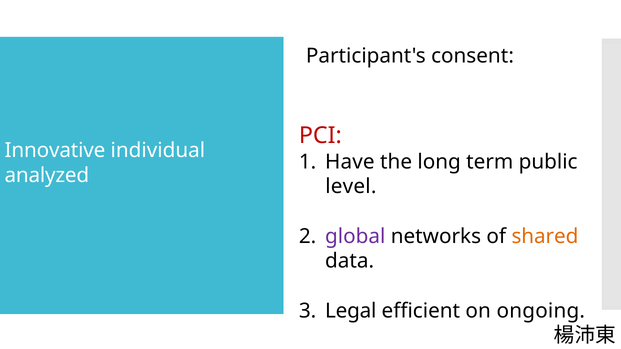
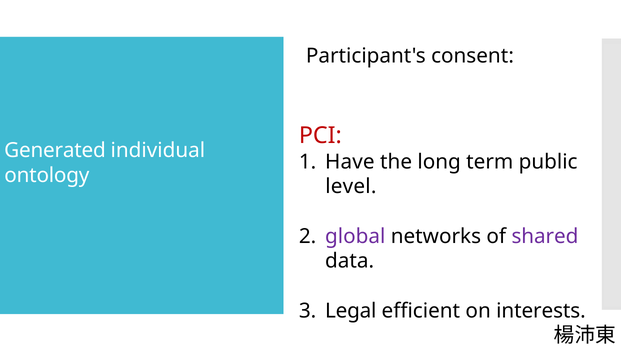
Innovative: Innovative -> Generated
analyzed: analyzed -> ontology
shared colour: orange -> purple
ongoing: ongoing -> interests
